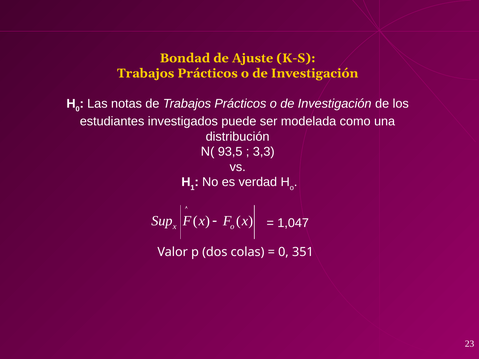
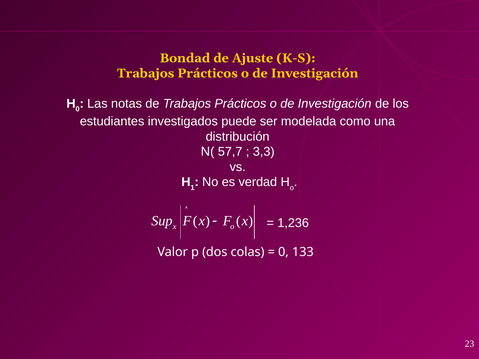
93,5: 93,5 -> 57,7
1,047: 1,047 -> 1,236
351: 351 -> 133
